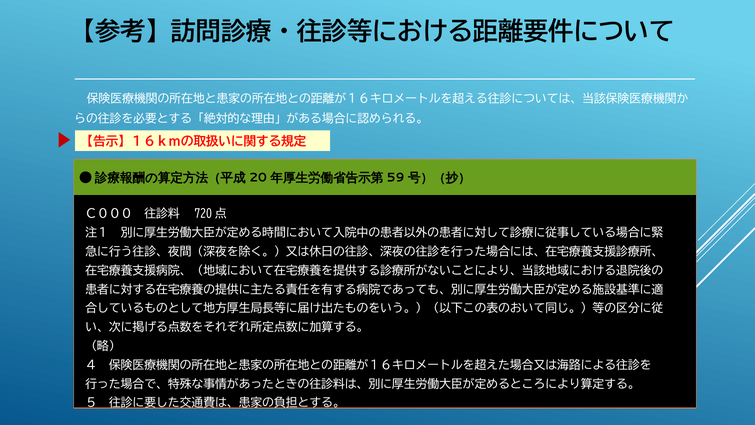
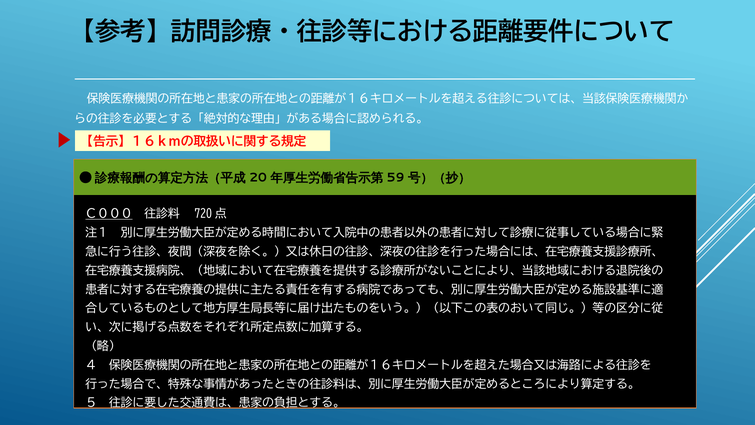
Ｃ０００ underline: none -> present
